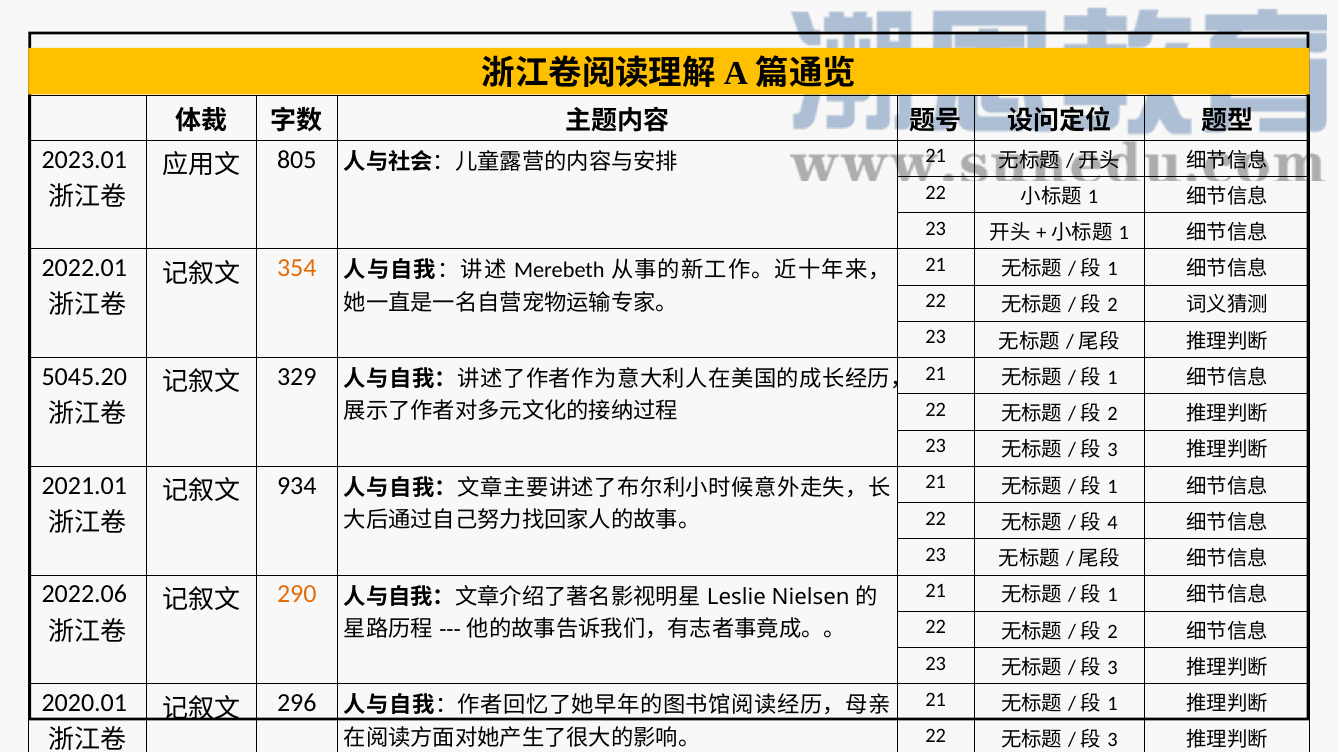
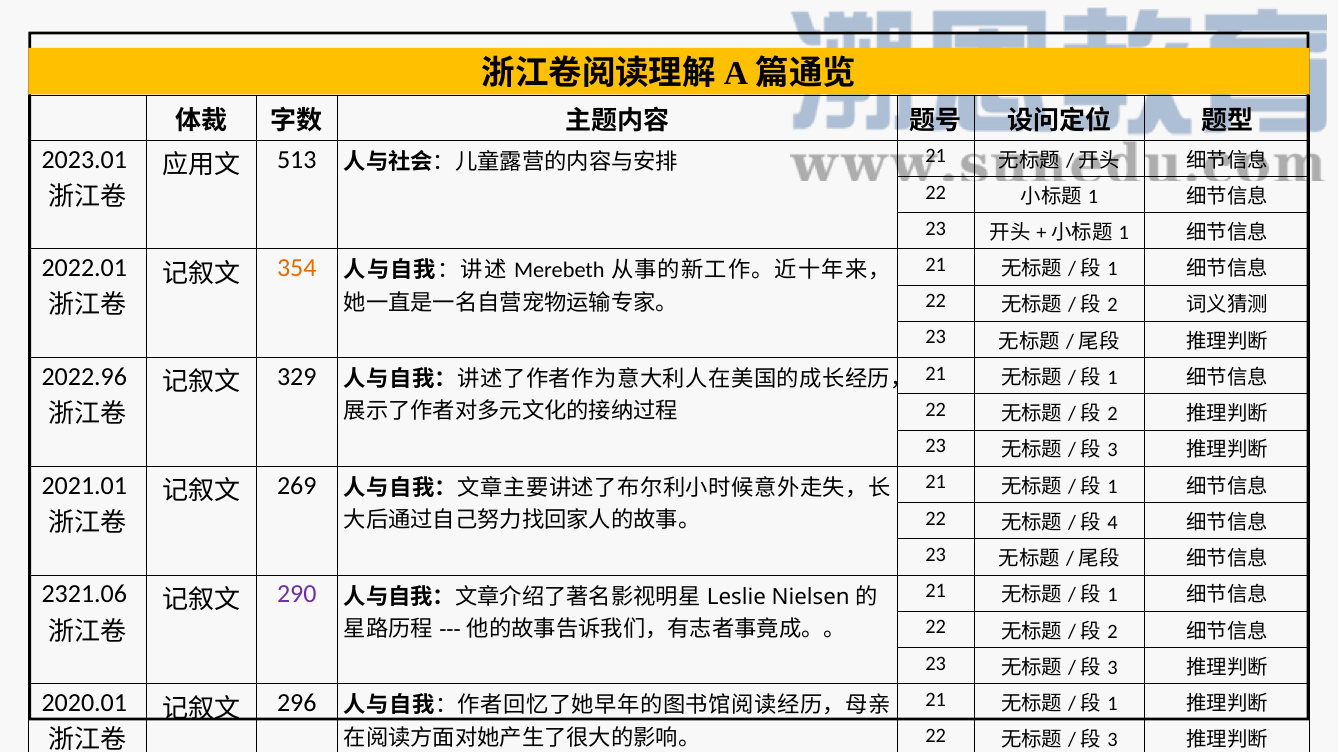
805: 805 -> 513
5045.20: 5045.20 -> 2022.96
934: 934 -> 269
2022.06: 2022.06 -> 2321.06
290 colour: orange -> purple
